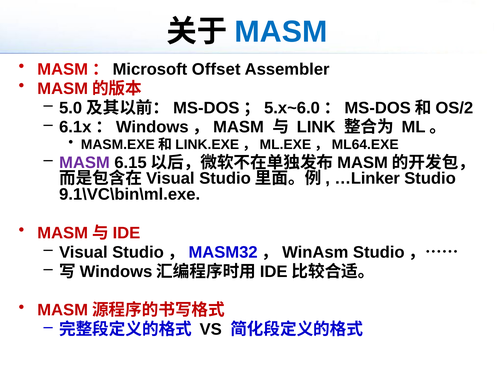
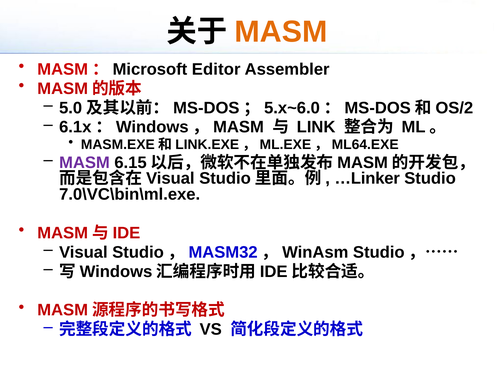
MASM at (281, 32) colour: blue -> orange
Offset: Offset -> Editor
9.1\VC\bin\ml.exe: 9.1\VC\bin\ml.exe -> 7.0\VC\bin\ml.exe
